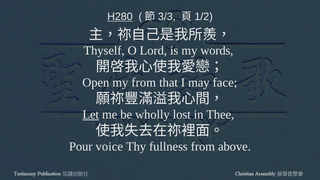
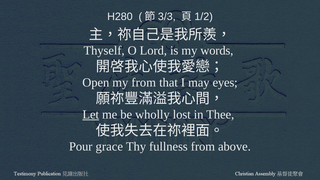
H280 underline: present -> none
face: face -> eyes
voice: voice -> grace
